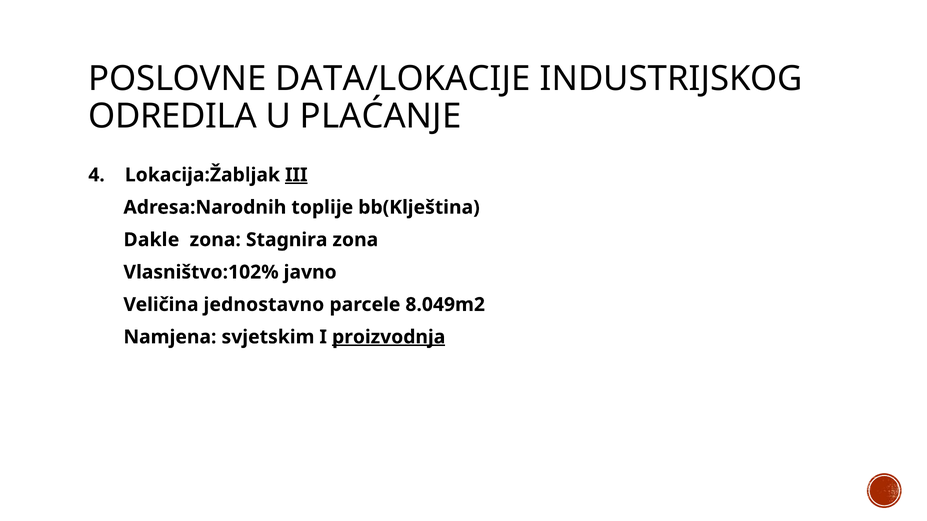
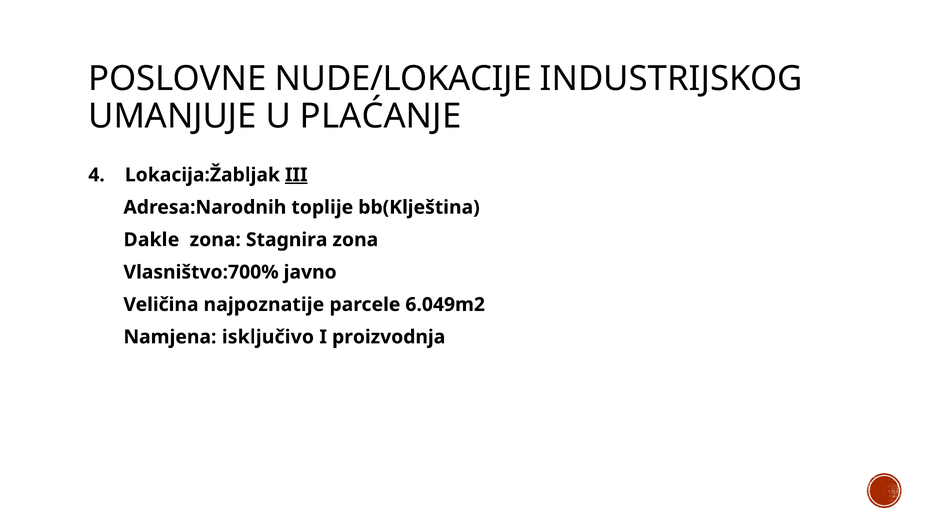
DATA/LOKACIJE: DATA/LOKACIJE -> NUDE/LOKACIJE
ODREDILA: ODREDILA -> UMANJUJE
Vlasništvo:102%: Vlasništvo:102% -> Vlasništvo:700%
jednostavno: jednostavno -> najpoznatije
8.049m2: 8.049m2 -> 6.049m2
svjetskim: svjetskim -> isključivo
proizvodnja underline: present -> none
